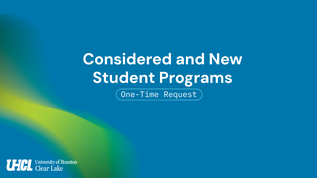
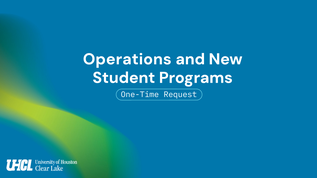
Considered: Considered -> Operations
